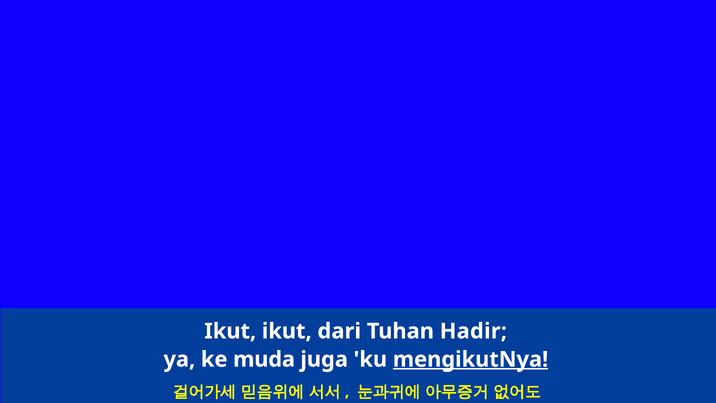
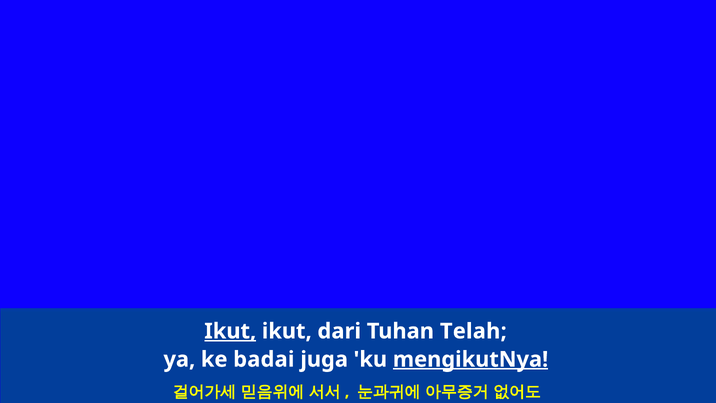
Ikut at (230, 331) underline: none -> present
Hadir: Hadir -> Telah
muda: muda -> badai
